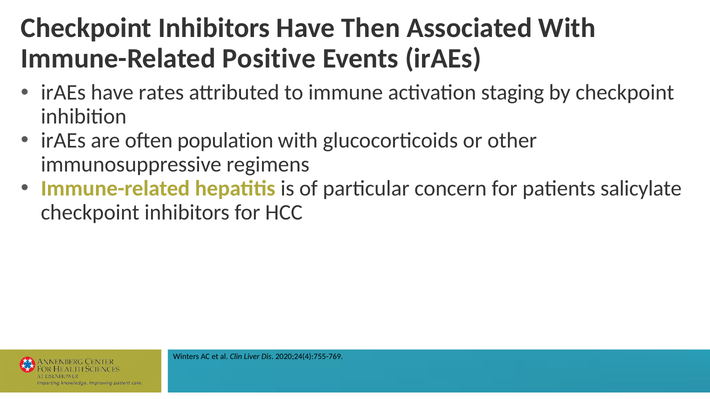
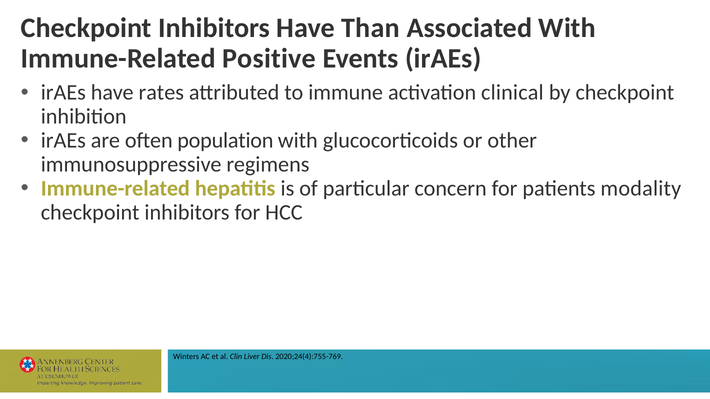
Then: Then -> Than
staging: staging -> clinical
salicylate: salicylate -> modality
